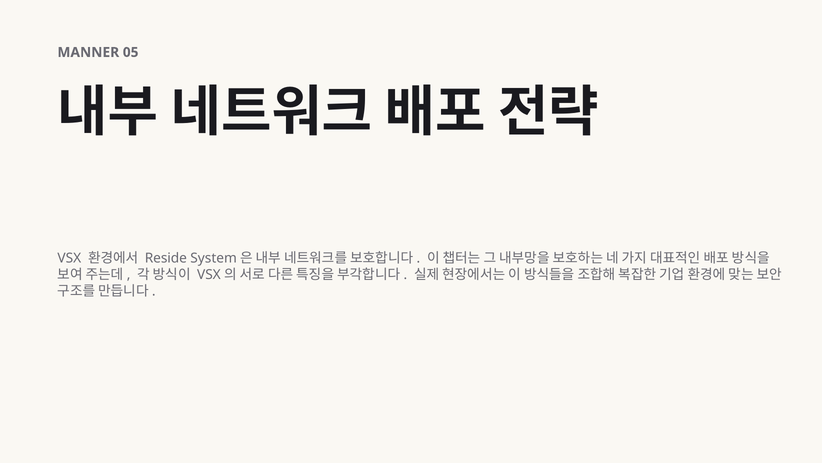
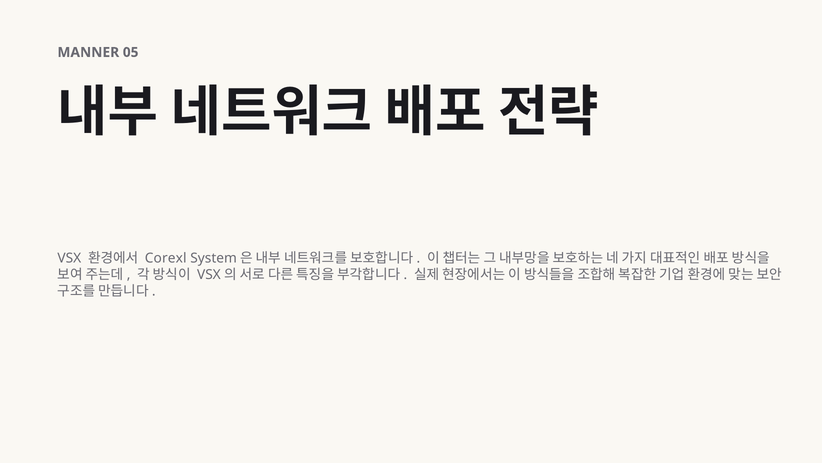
Reside: Reside -> Corexl
